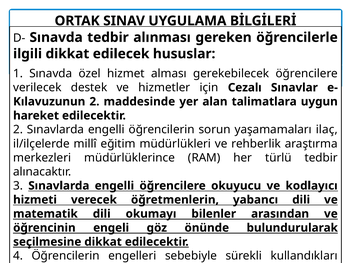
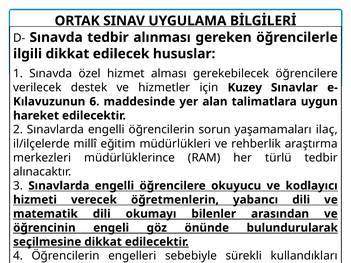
Cezalı: Cezalı -> Kuzey
2 at (94, 102): 2 -> 6
